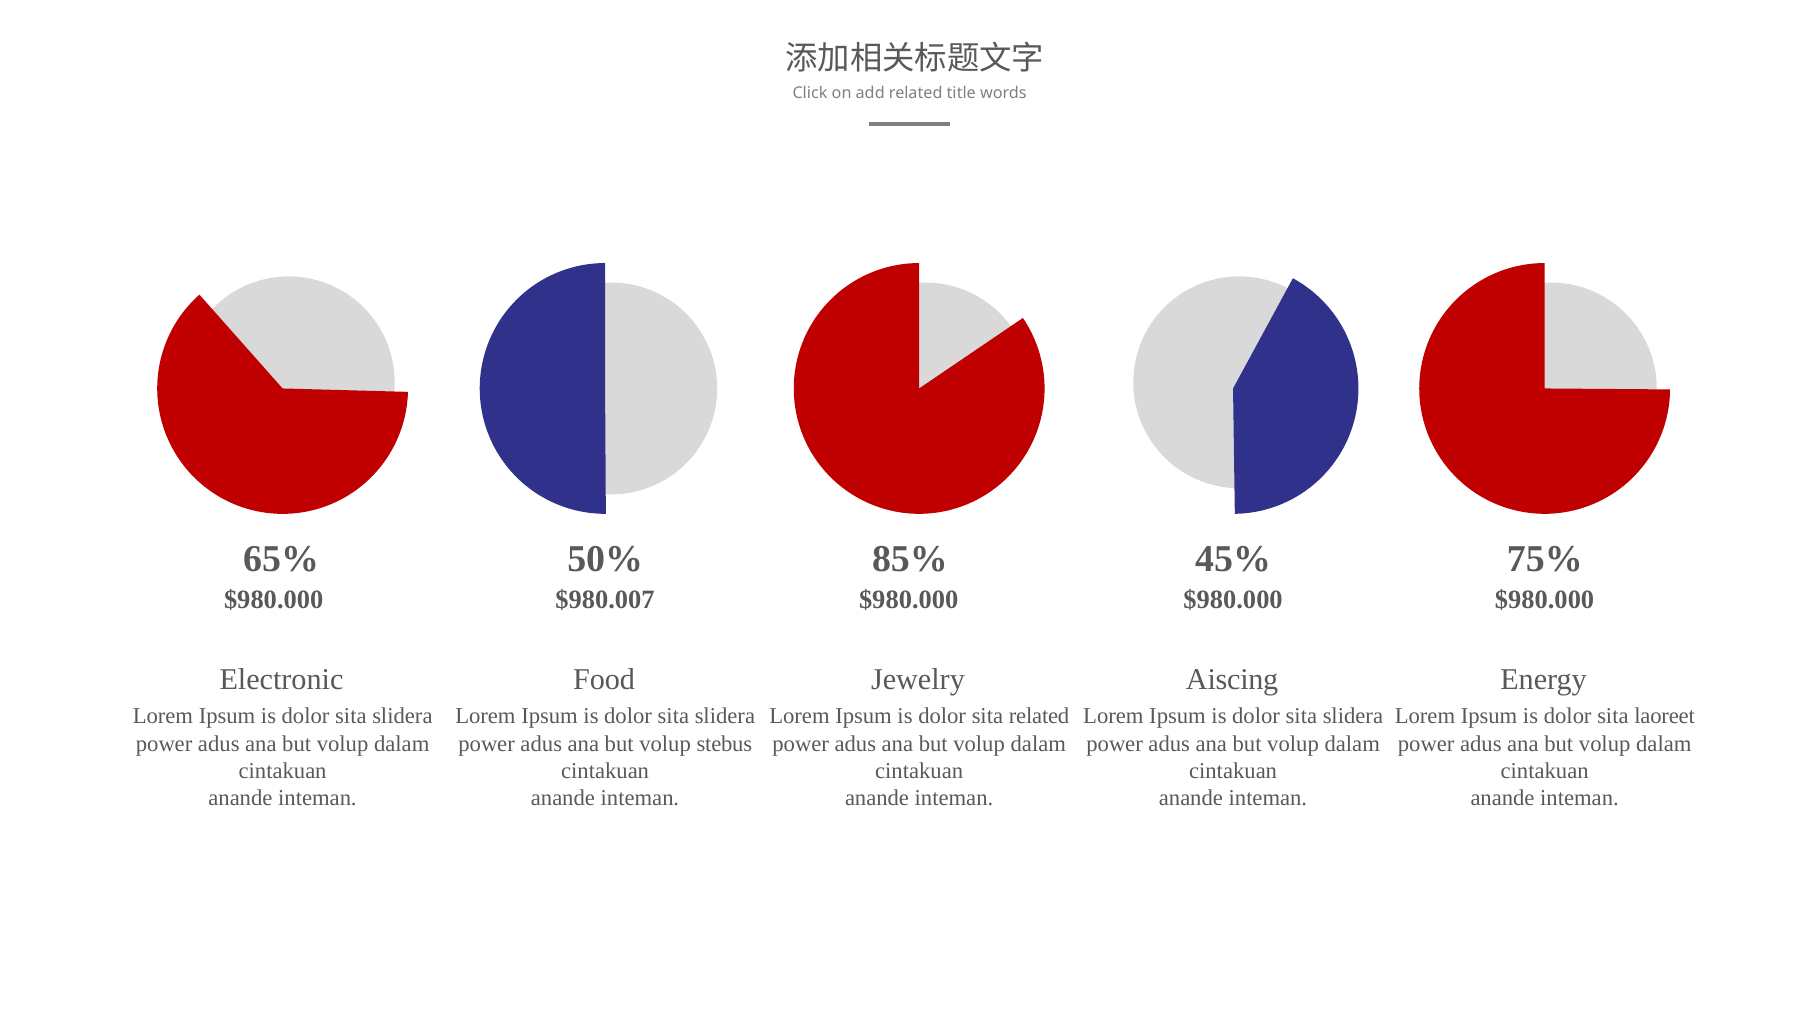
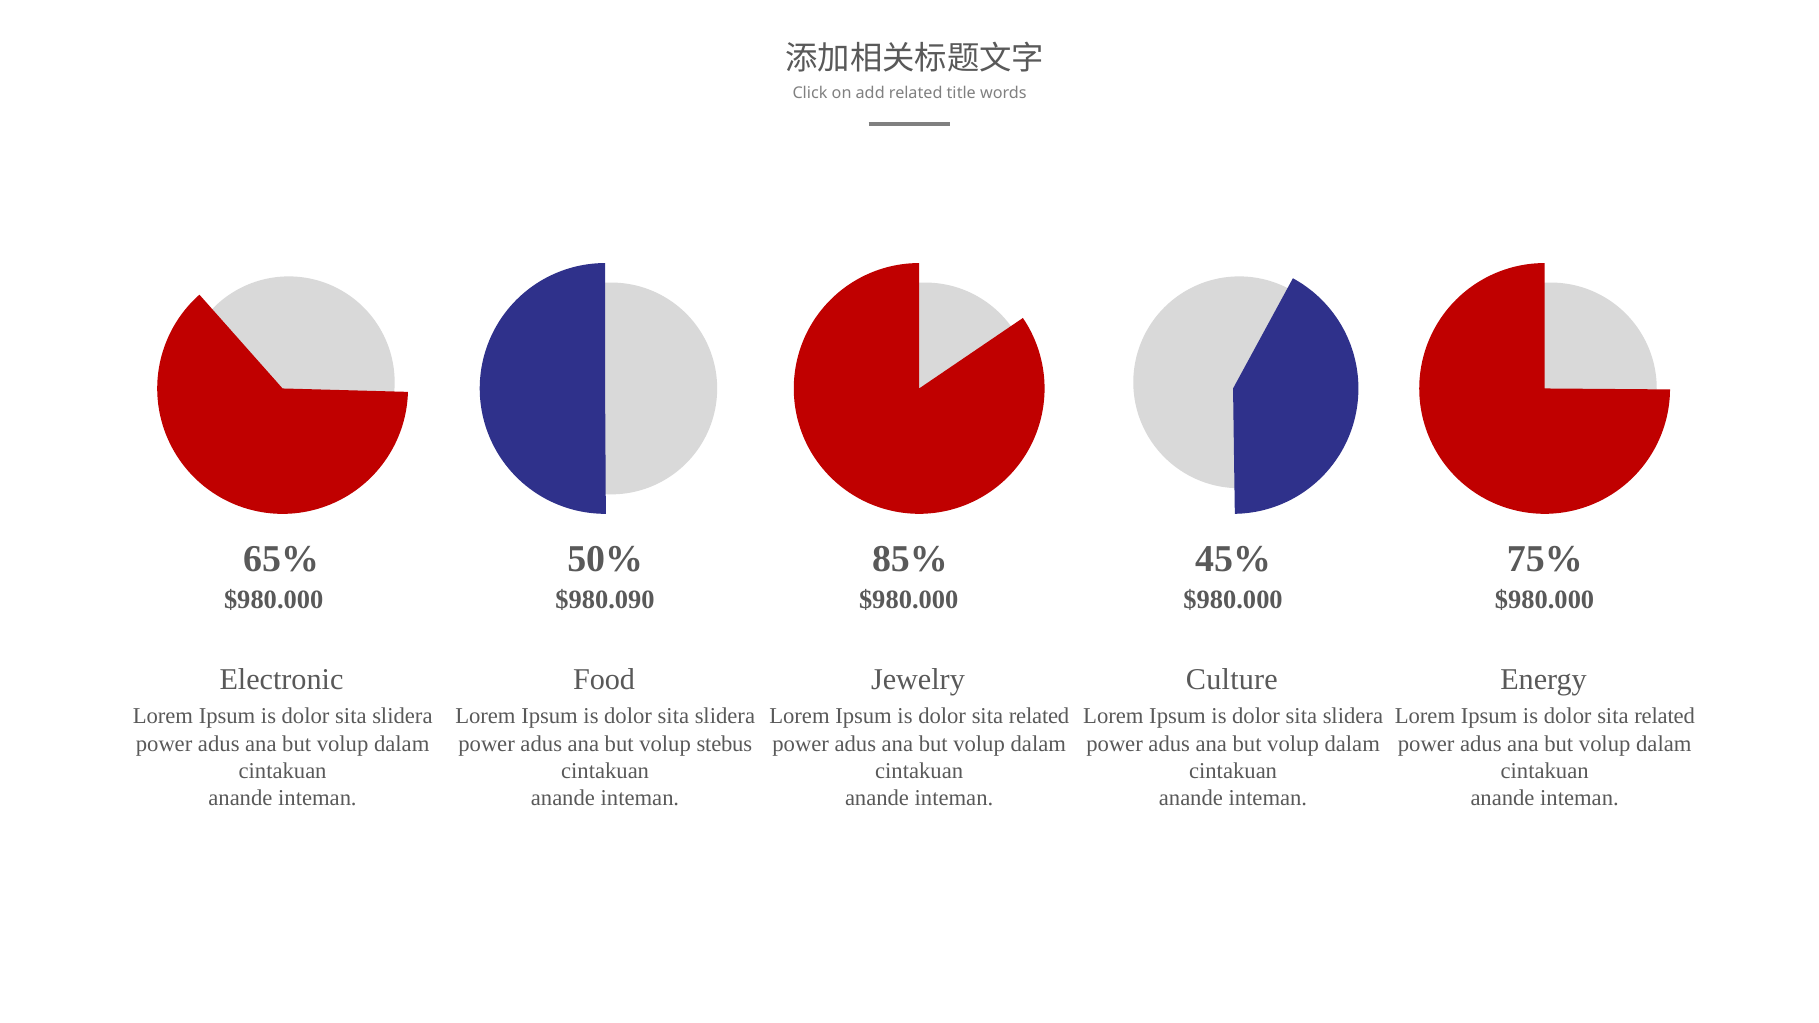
$980.007: $980.007 -> $980.090
Aiscing: Aiscing -> Culture
laoreet at (1665, 717): laoreet -> related
